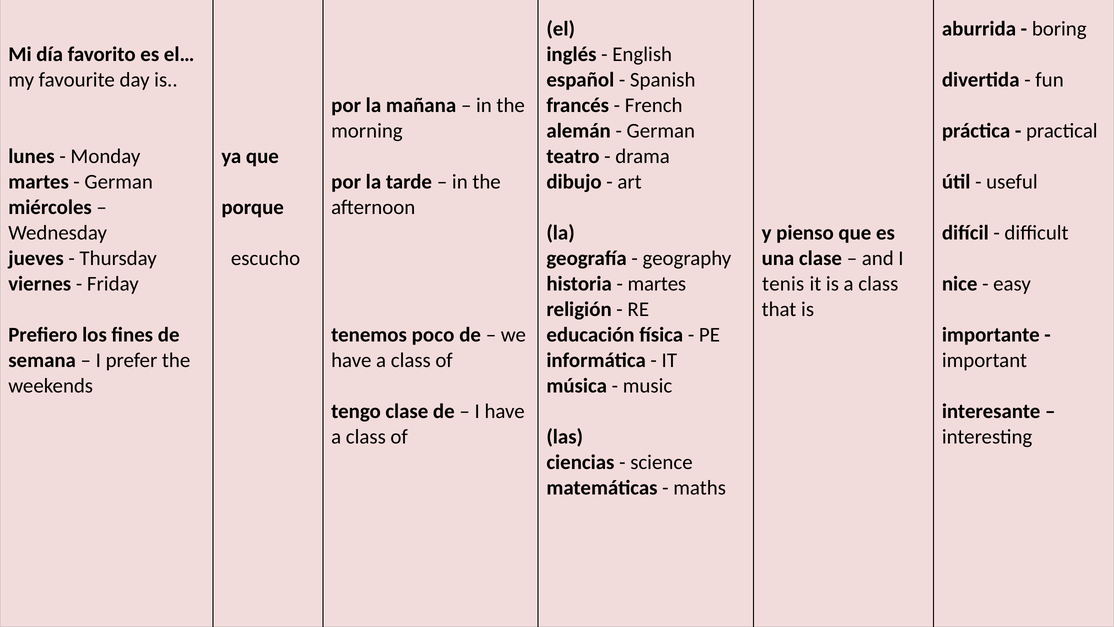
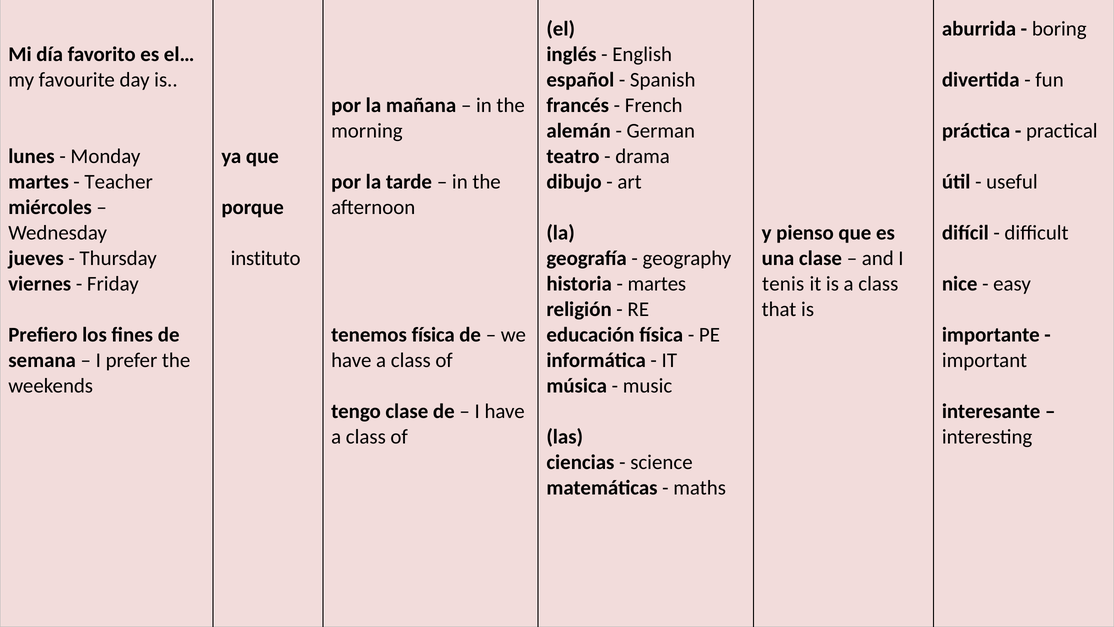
German at (119, 182): German -> Teacher
escucho: escucho -> instituto
tenemos poco: poco -> física
